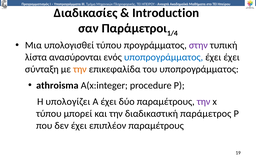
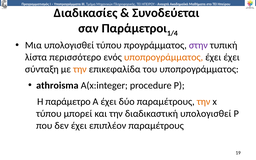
Introduction: Introduction -> Συνοδεύεται
ανασύρονται: ανασύρονται -> περισσότερο
υποπρογράμματος at (164, 57) colour: blue -> orange
υπολογίζει: υπολογίζει -> παράμετρο
την at (204, 102) colour: purple -> orange
διαδικαστική παράμετρος: παράμετρος -> υπολογισθεί
